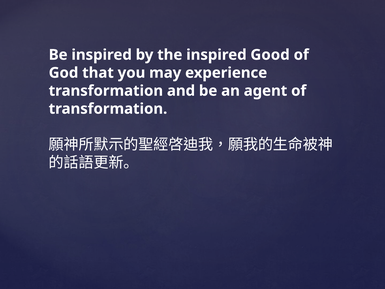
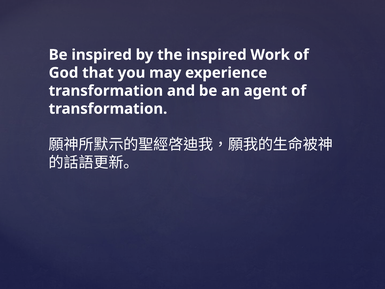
Good: Good -> Work
